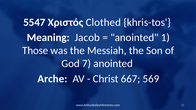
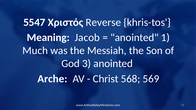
Clothed: Clothed -> Reverse
Those: Those -> Much
7: 7 -> 3
667: 667 -> 568
